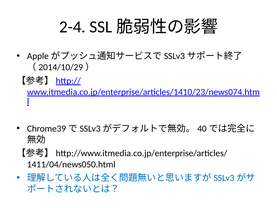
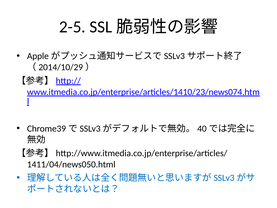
2-4: 2-4 -> 2-5
